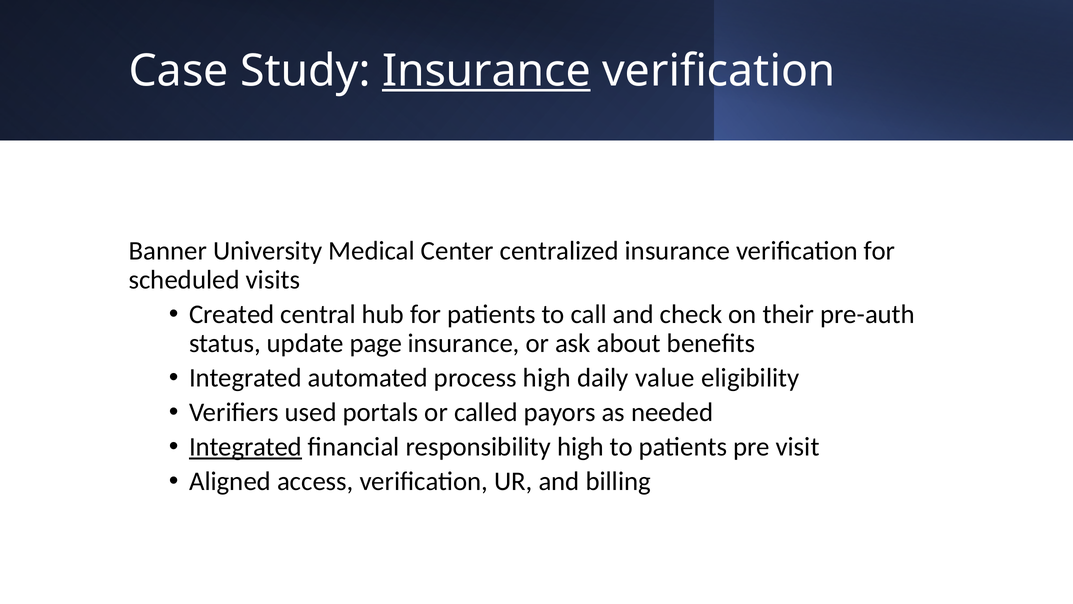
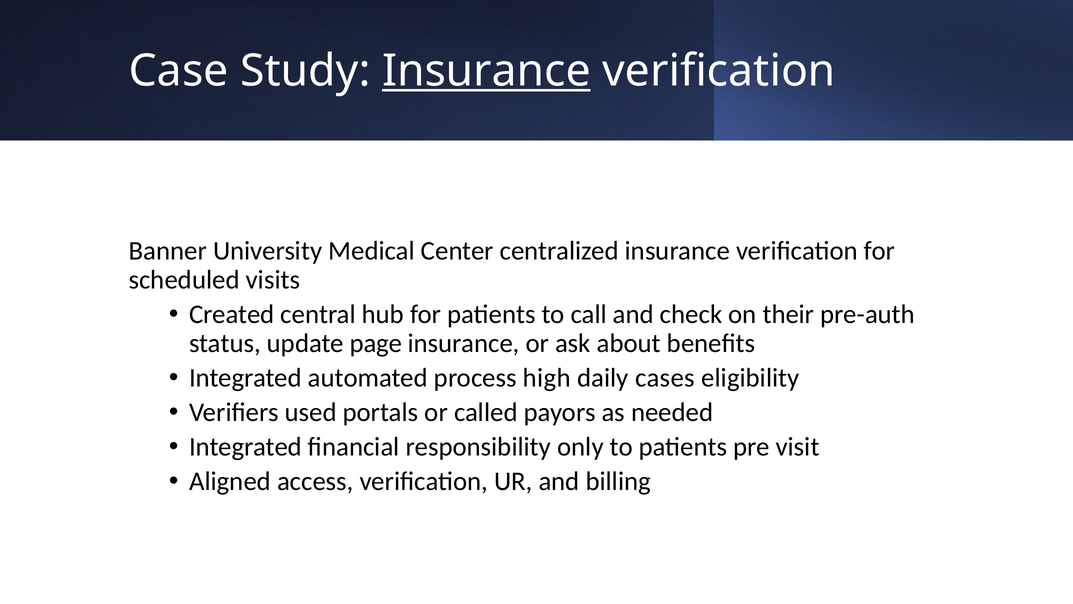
value: value -> cases
Integrated at (246, 447) underline: present -> none
responsibility high: high -> only
